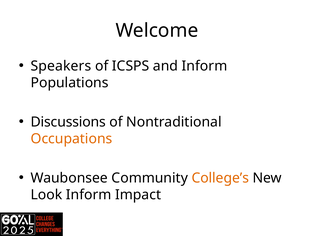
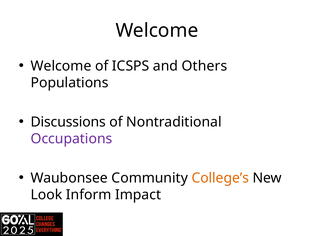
Speakers at (61, 66): Speakers -> Welcome
and Inform: Inform -> Others
Occupations colour: orange -> purple
